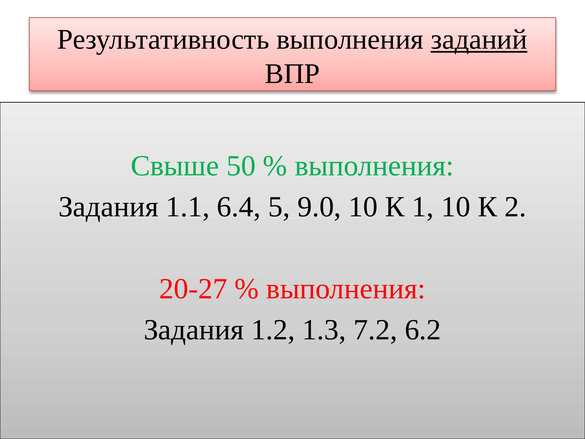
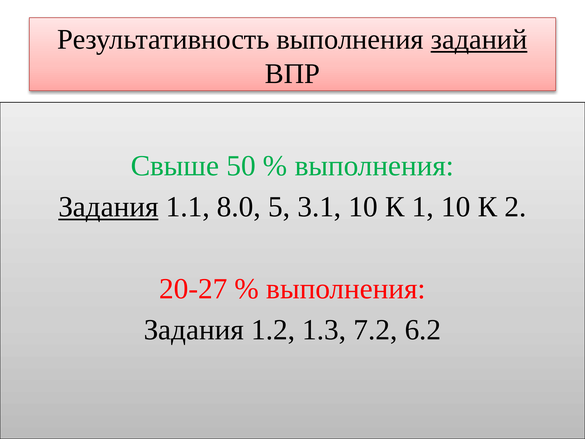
Задания at (108, 207) underline: none -> present
6.4: 6.4 -> 8.0
9.0: 9.0 -> 3.1
